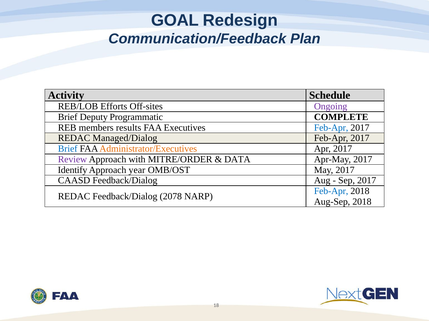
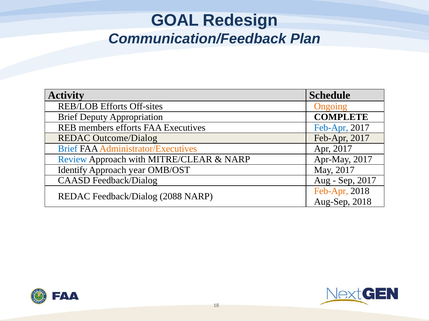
Ongoing colour: purple -> orange
Programmatic: Programmatic -> Appropriation
members results: results -> efforts
Managed/Dialog: Managed/Dialog -> Outcome/Dialog
Review colour: purple -> blue
MITRE/ORDER: MITRE/ORDER -> MITRE/CLEAR
DATA at (237, 160): DATA -> NARP
Feb-Apr at (331, 191) colour: blue -> orange
2078: 2078 -> 2088
